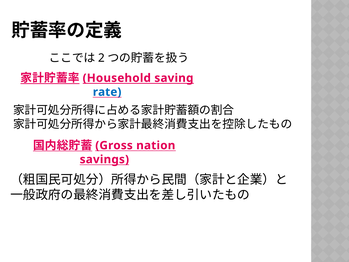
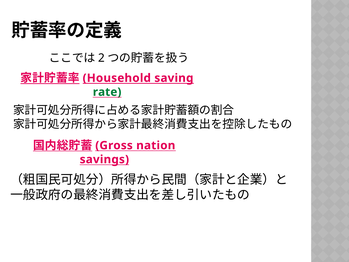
rate colour: blue -> green
